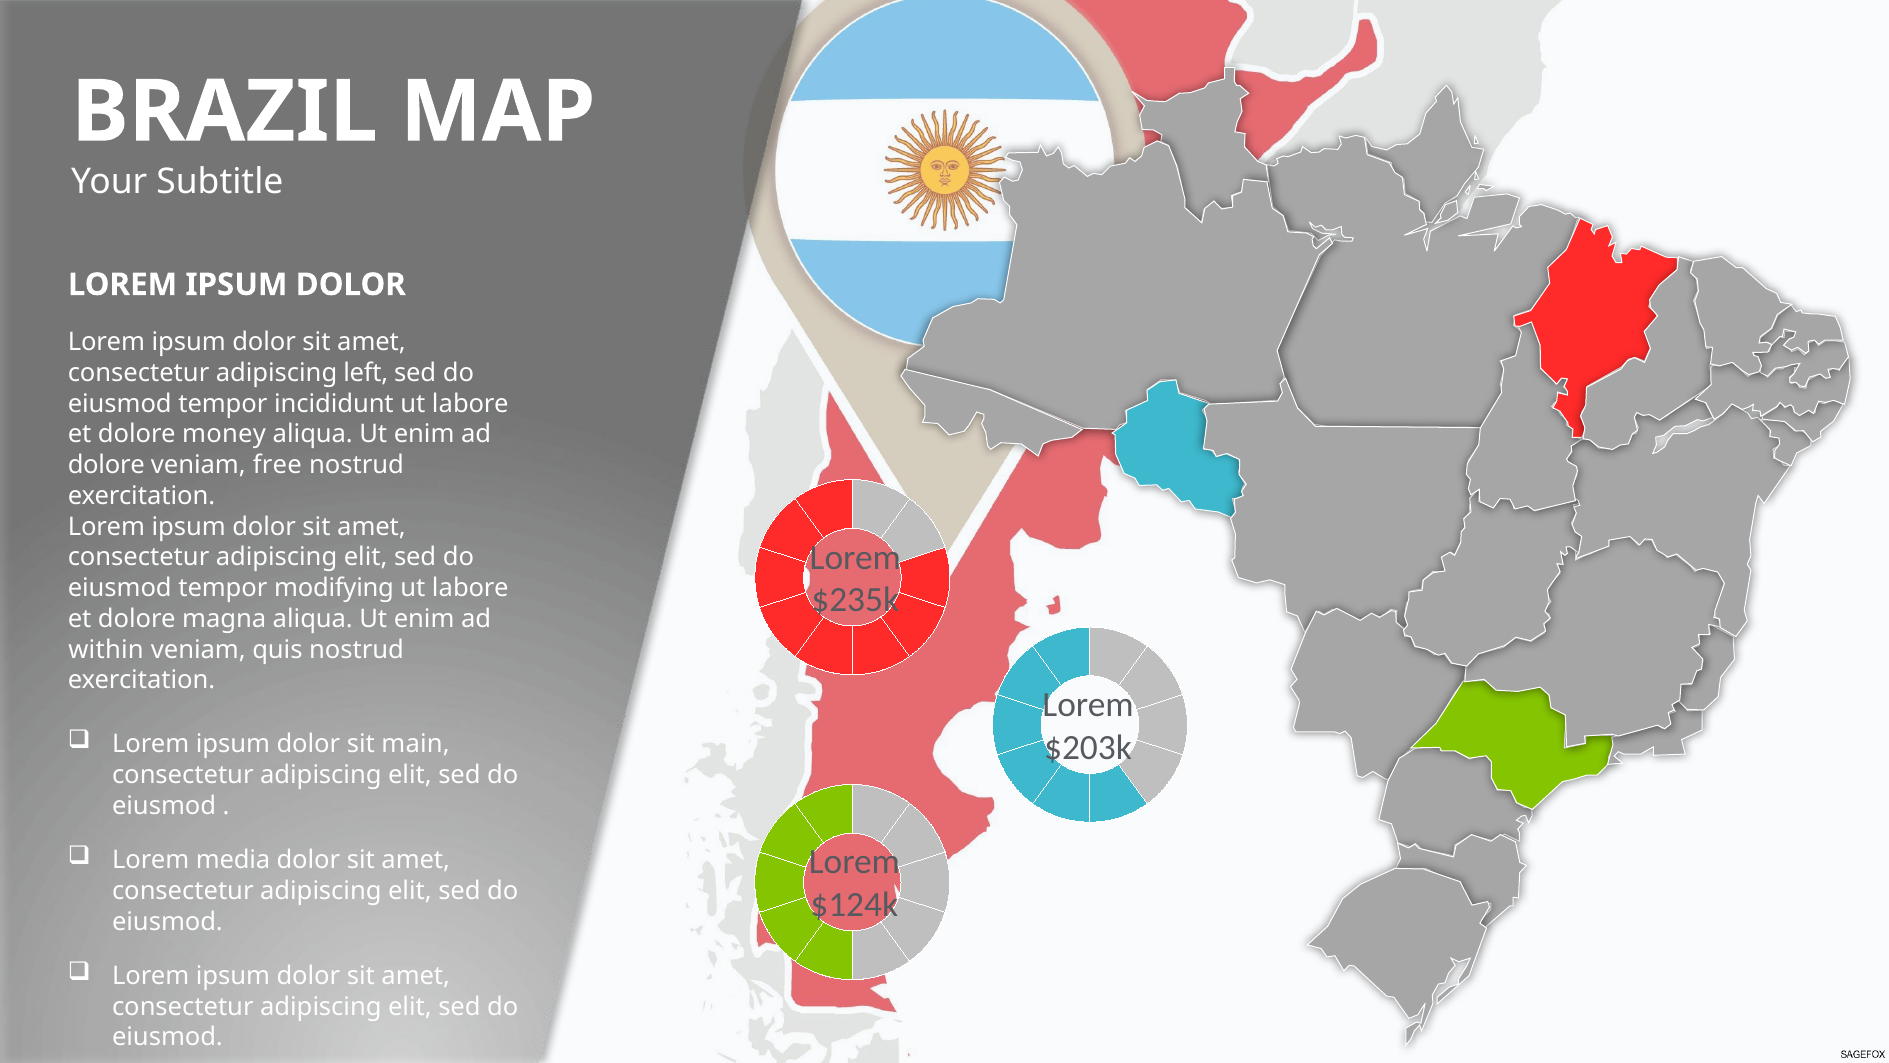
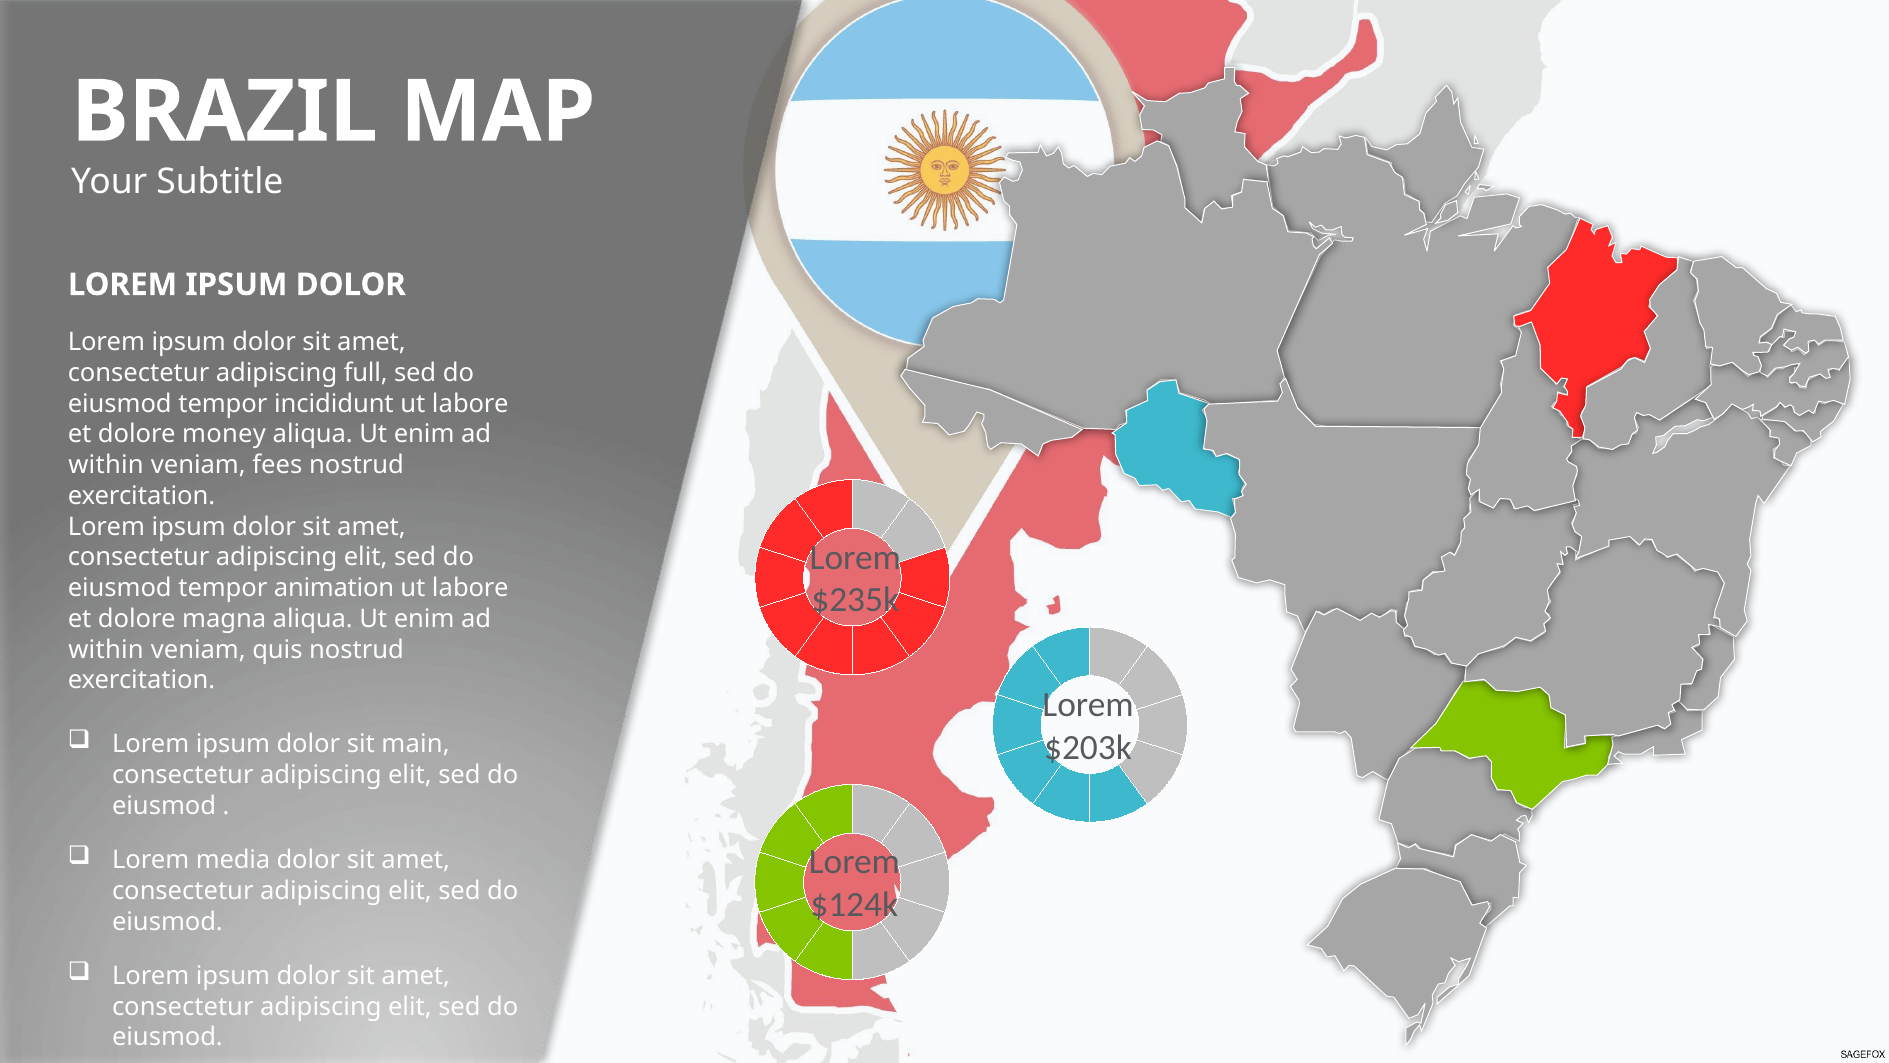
left: left -> full
dolore at (106, 465): dolore -> within
free: free -> fees
modifying: modifying -> animation
